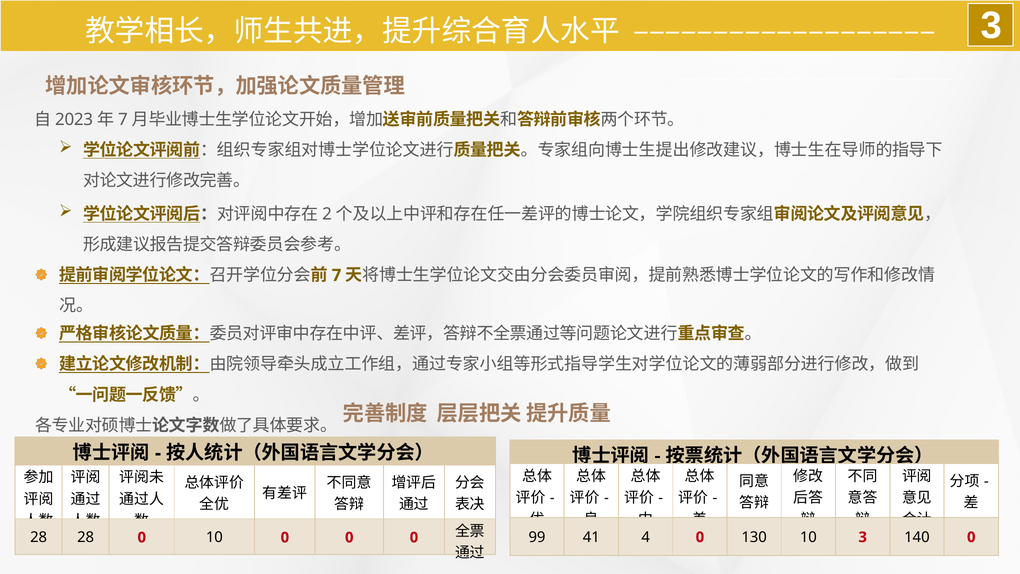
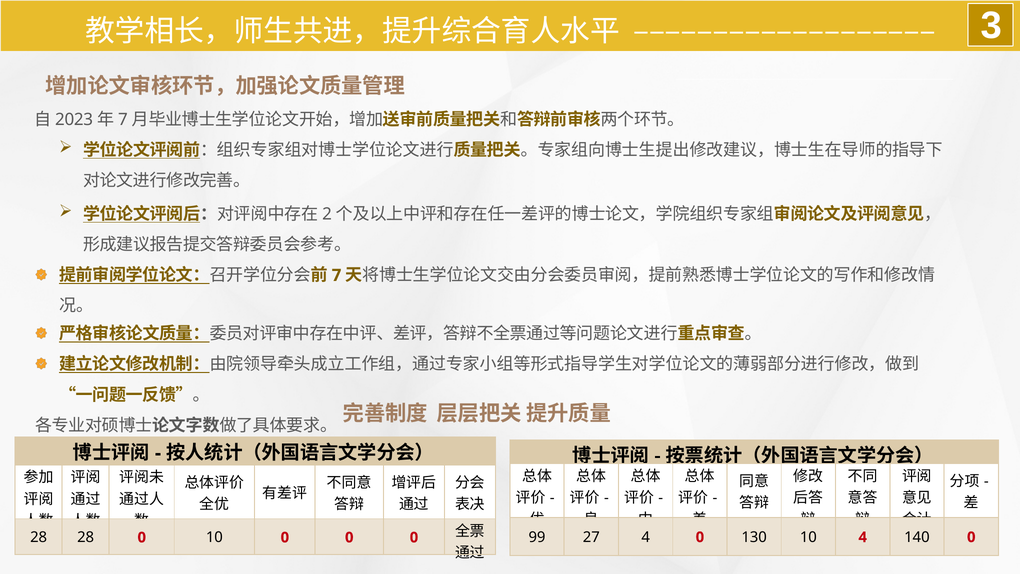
41: 41 -> 27
10 3: 3 -> 4
